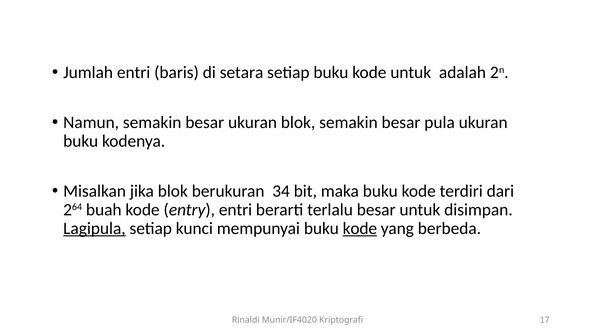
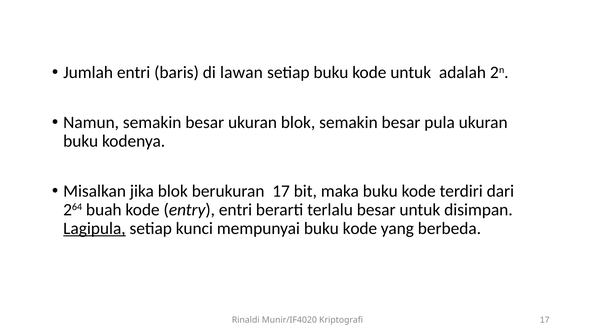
setara: setara -> lawan
berukuran 34: 34 -> 17
kode at (360, 228) underline: present -> none
